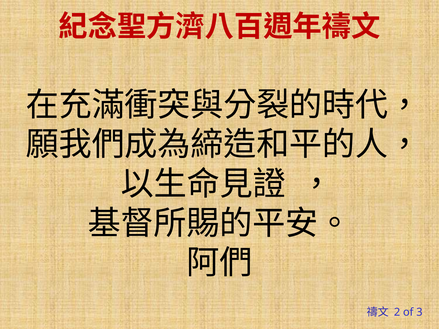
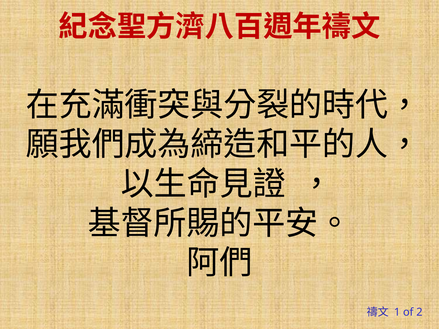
2: 2 -> 1
3: 3 -> 2
